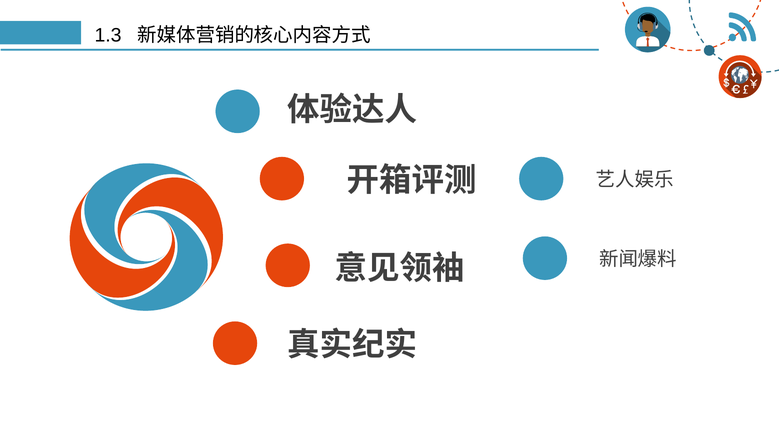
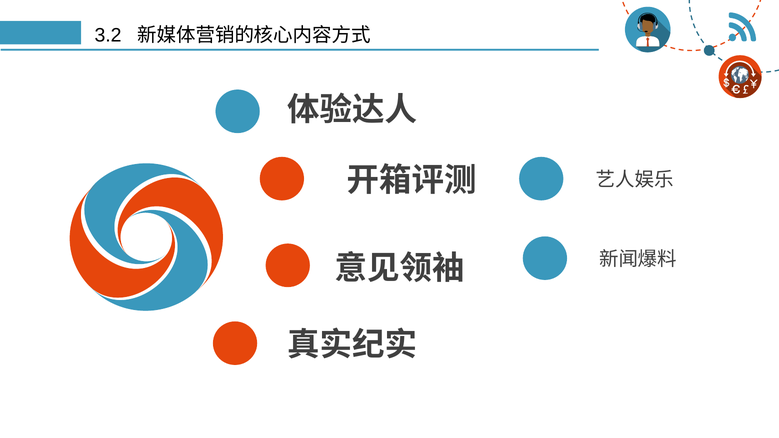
1.3: 1.3 -> 3.2
